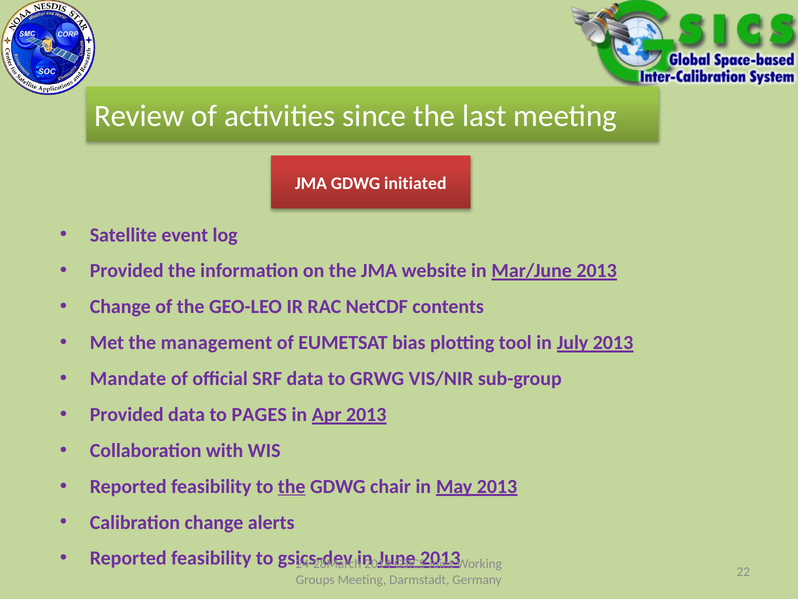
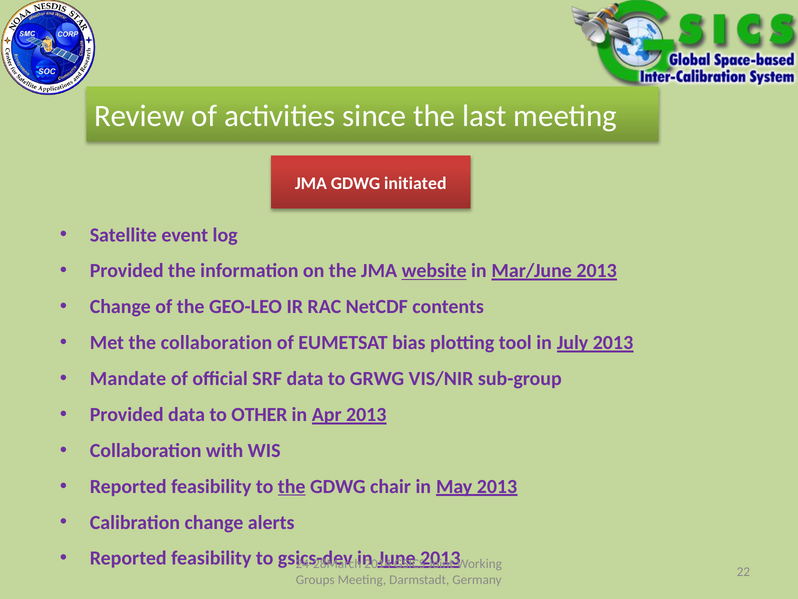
website underline: none -> present
the management: management -> collaboration
PAGES: PAGES -> OTHER
